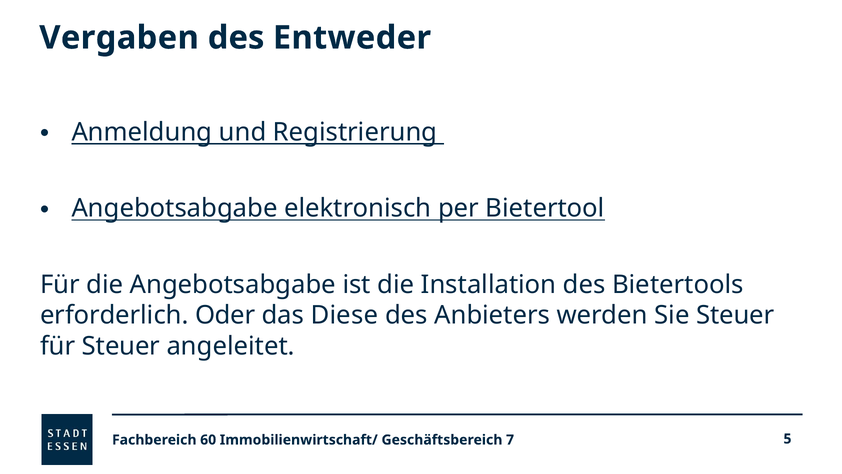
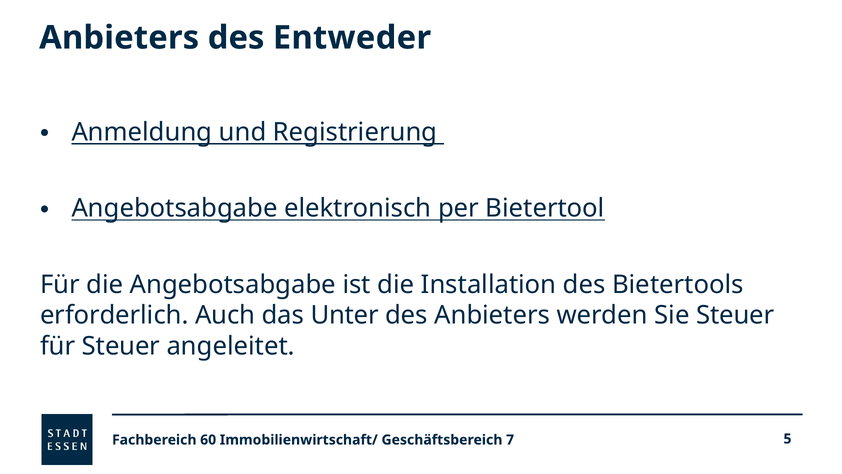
Vergaben at (119, 38): Vergaben -> Anbieters
Oder: Oder -> Auch
Diese: Diese -> Unter
